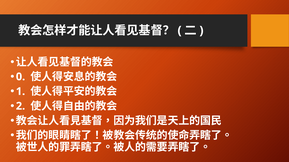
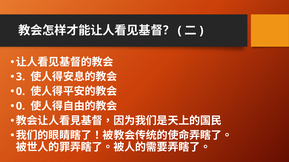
0: 0 -> 3
1 at (20, 92): 1 -> 0
2 at (20, 106): 2 -> 0
